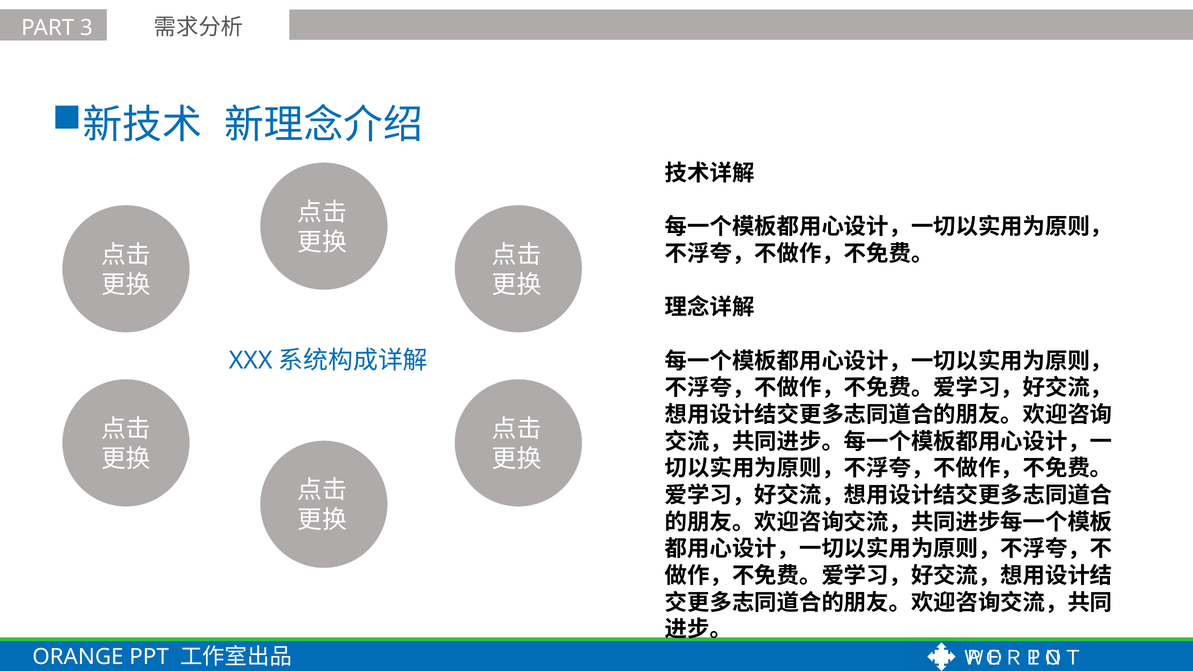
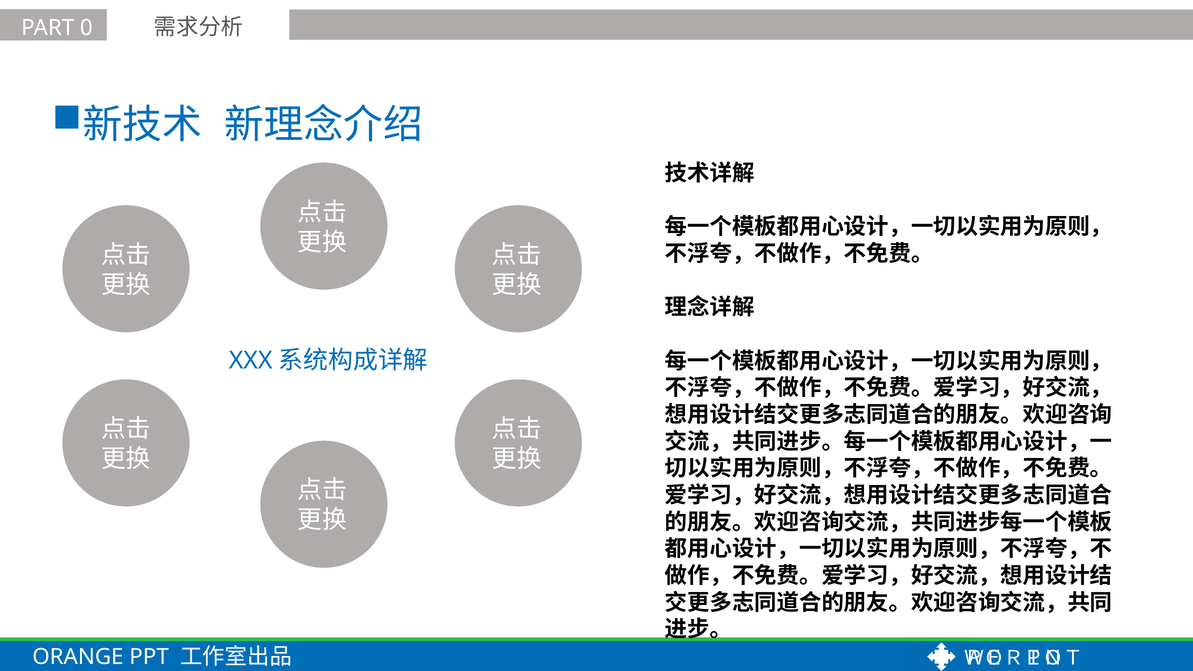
3: 3 -> 0
